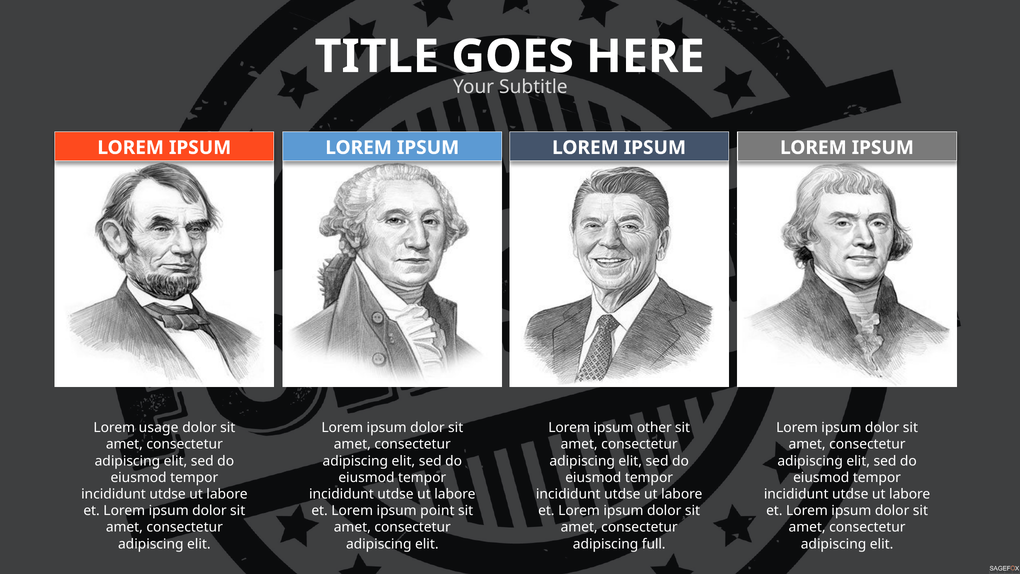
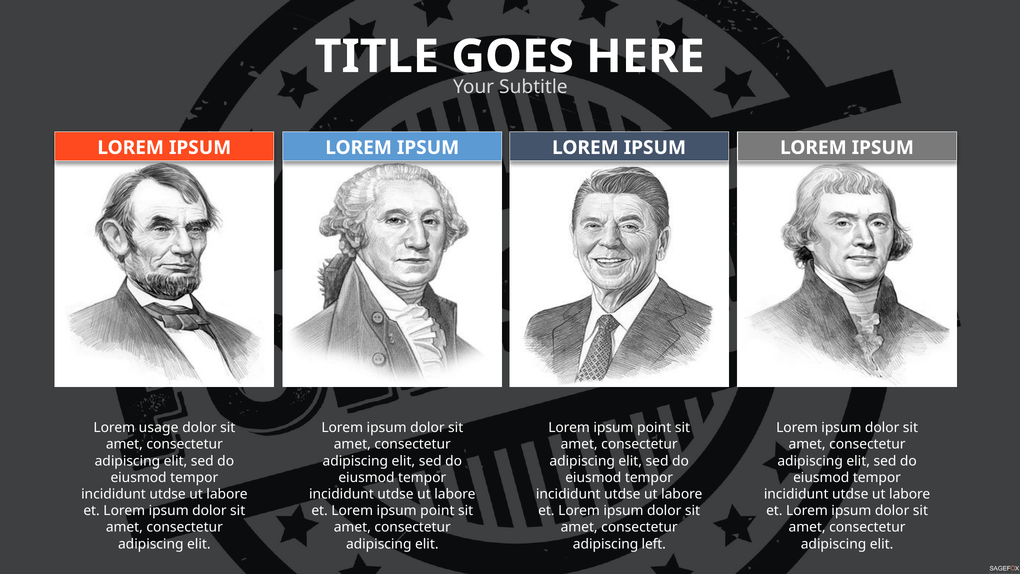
other at (654, 428): other -> point
full: full -> left
